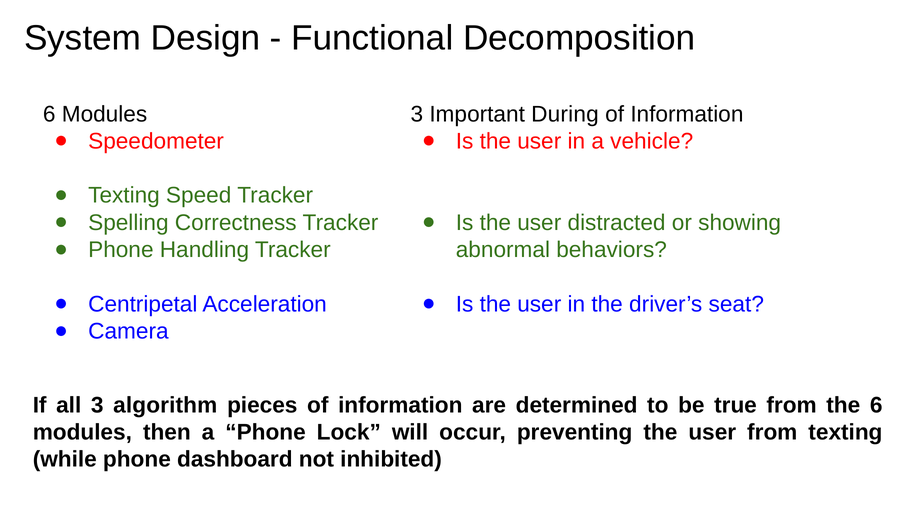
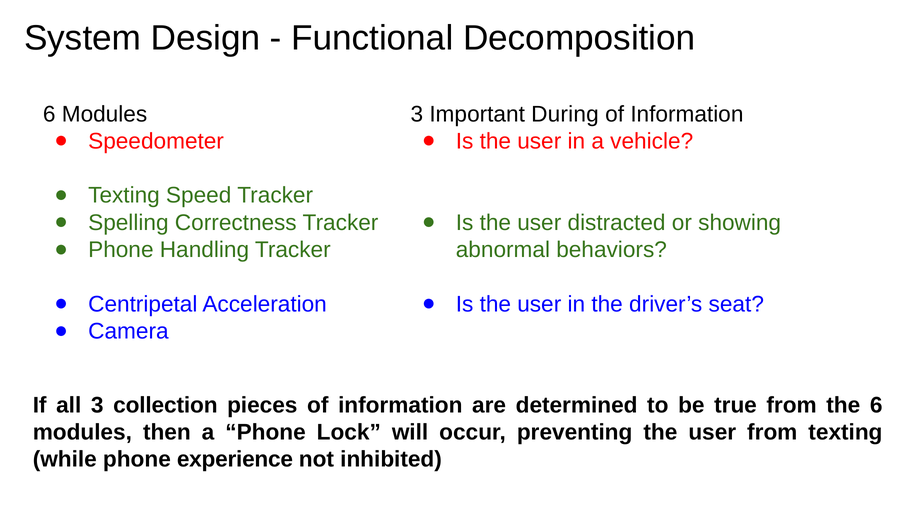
algorithm: algorithm -> collection
dashboard: dashboard -> experience
